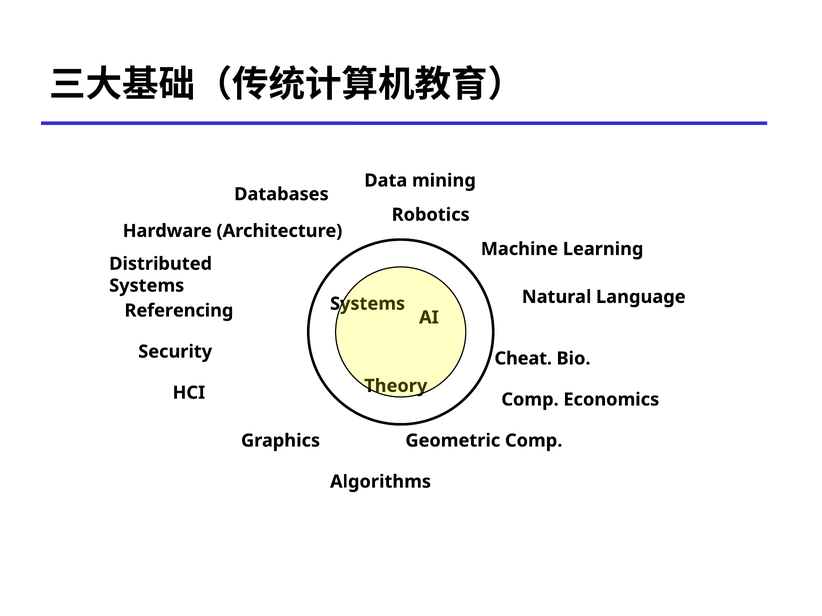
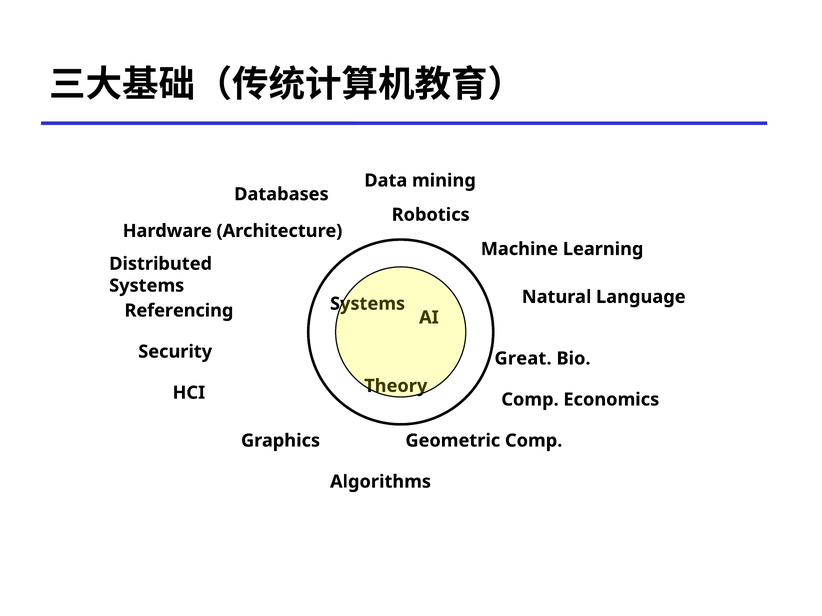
Cheat: Cheat -> Great
